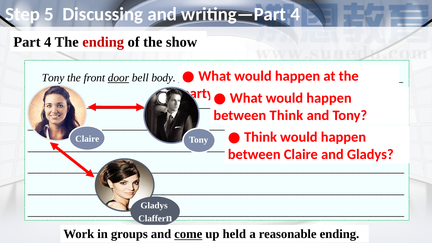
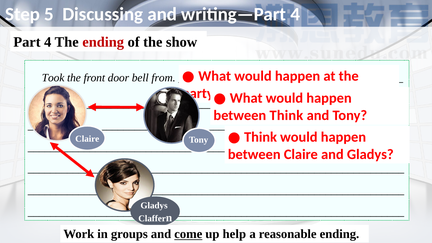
Tony at (53, 78): Tony -> Took
door underline: present -> none
body: body -> from
held: held -> help
